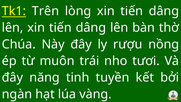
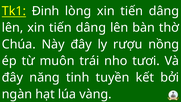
Trên: Trên -> Đinh
